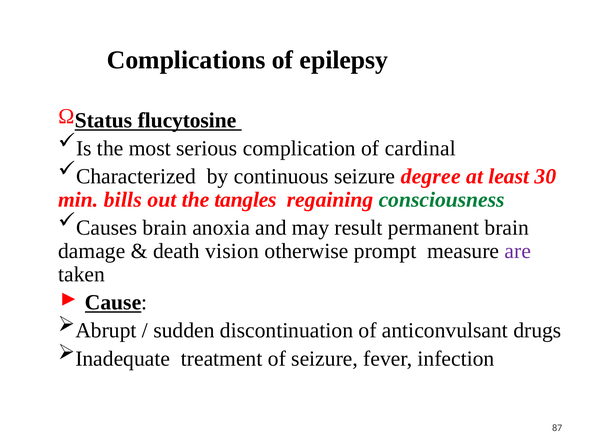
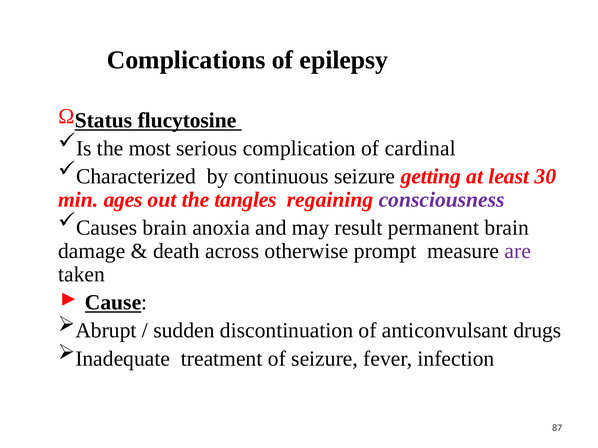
degree: degree -> getting
bills: bills -> ages
consciousness colour: green -> purple
vision: vision -> across
